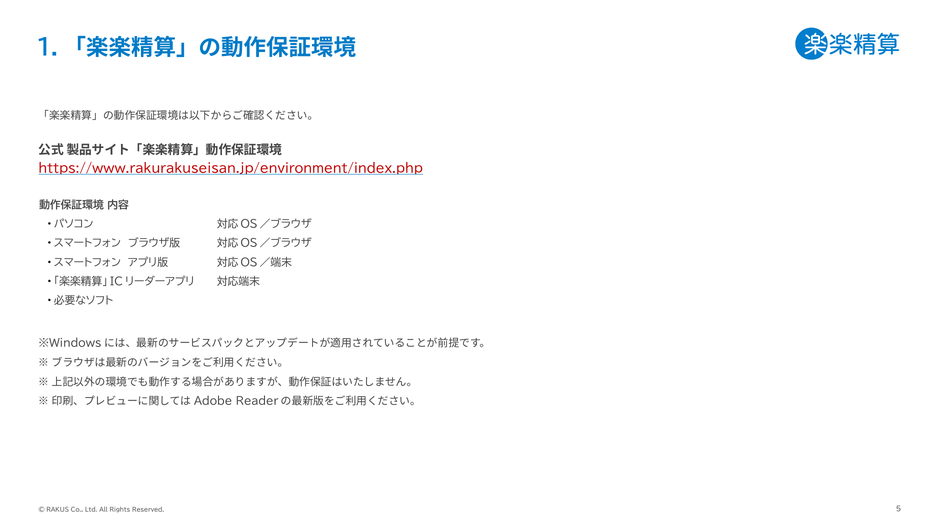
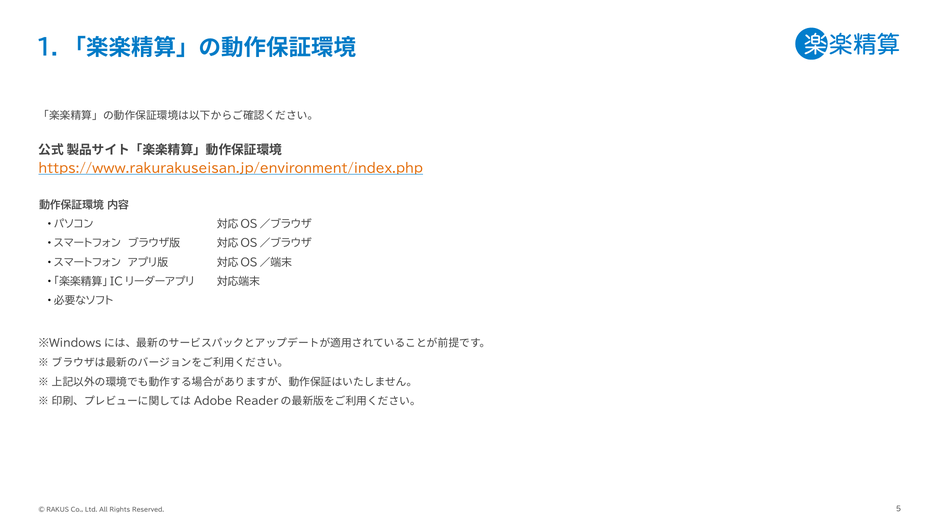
https://www.rakurakuseisan.jp/environment/index.php colour: red -> orange
